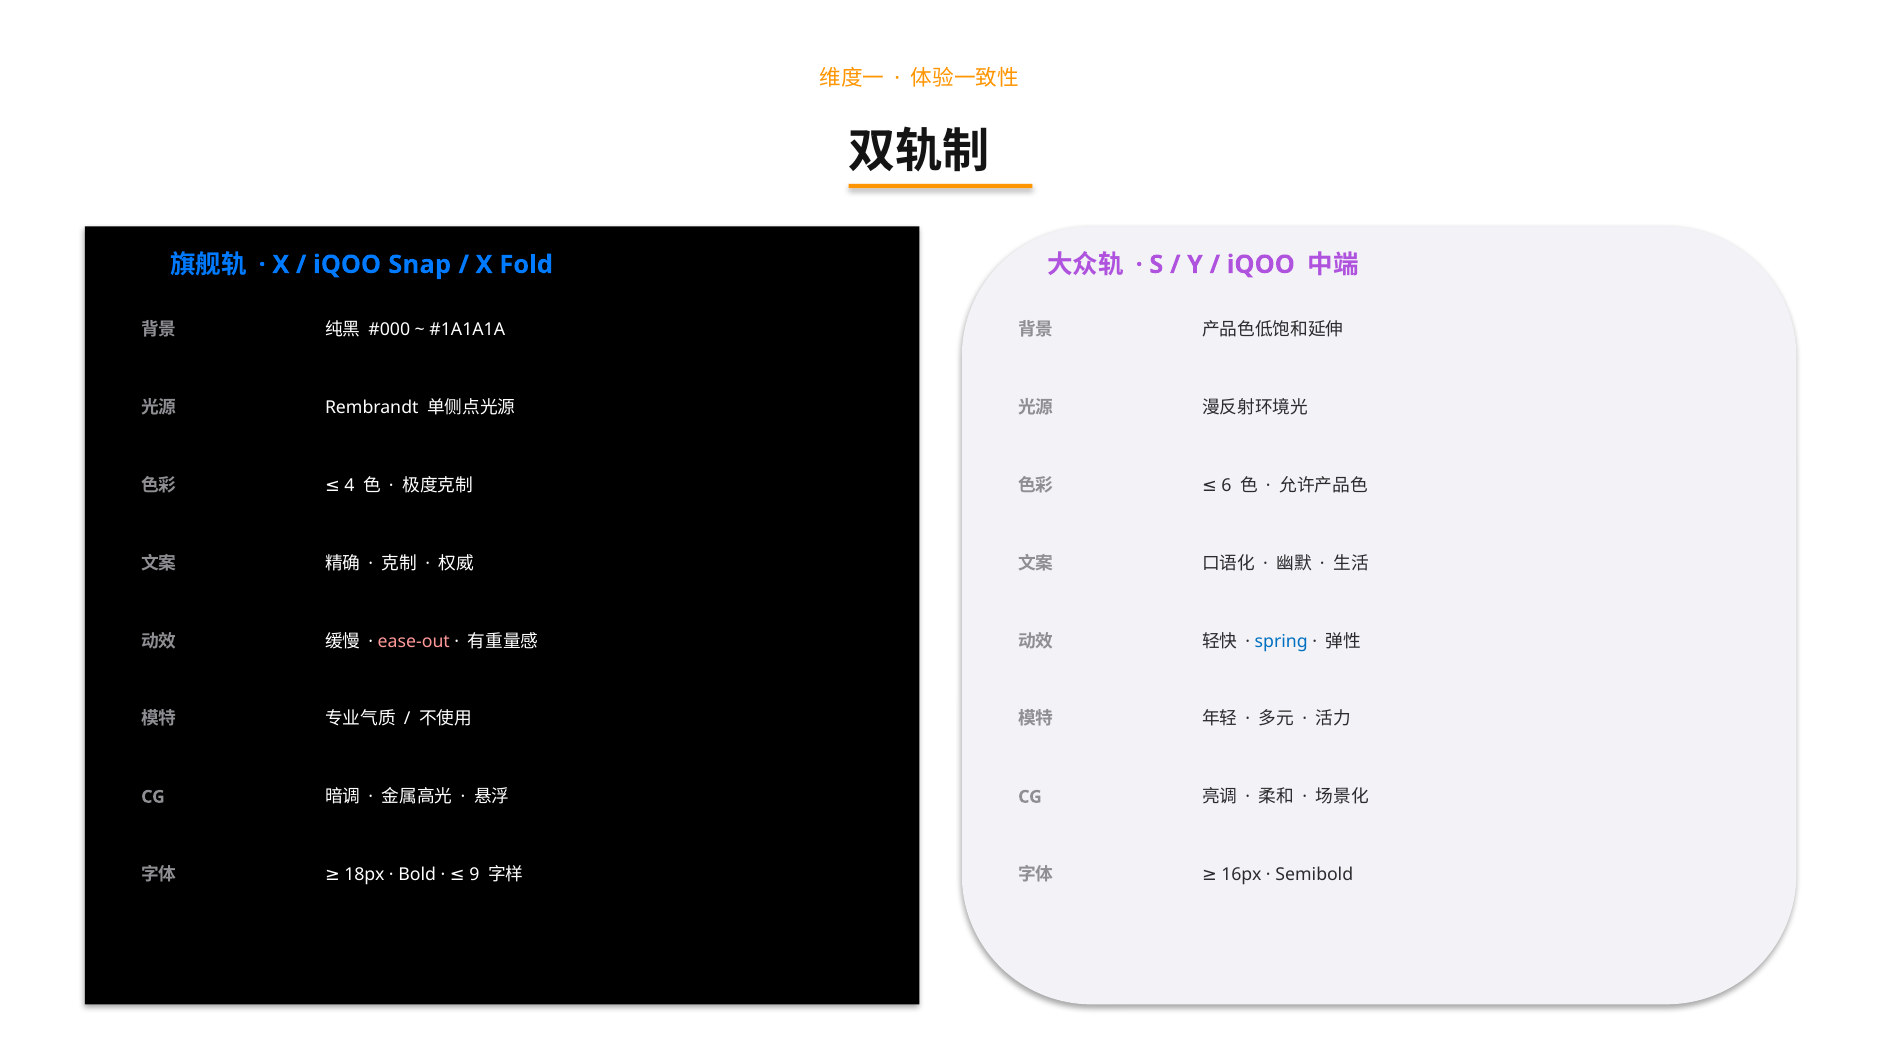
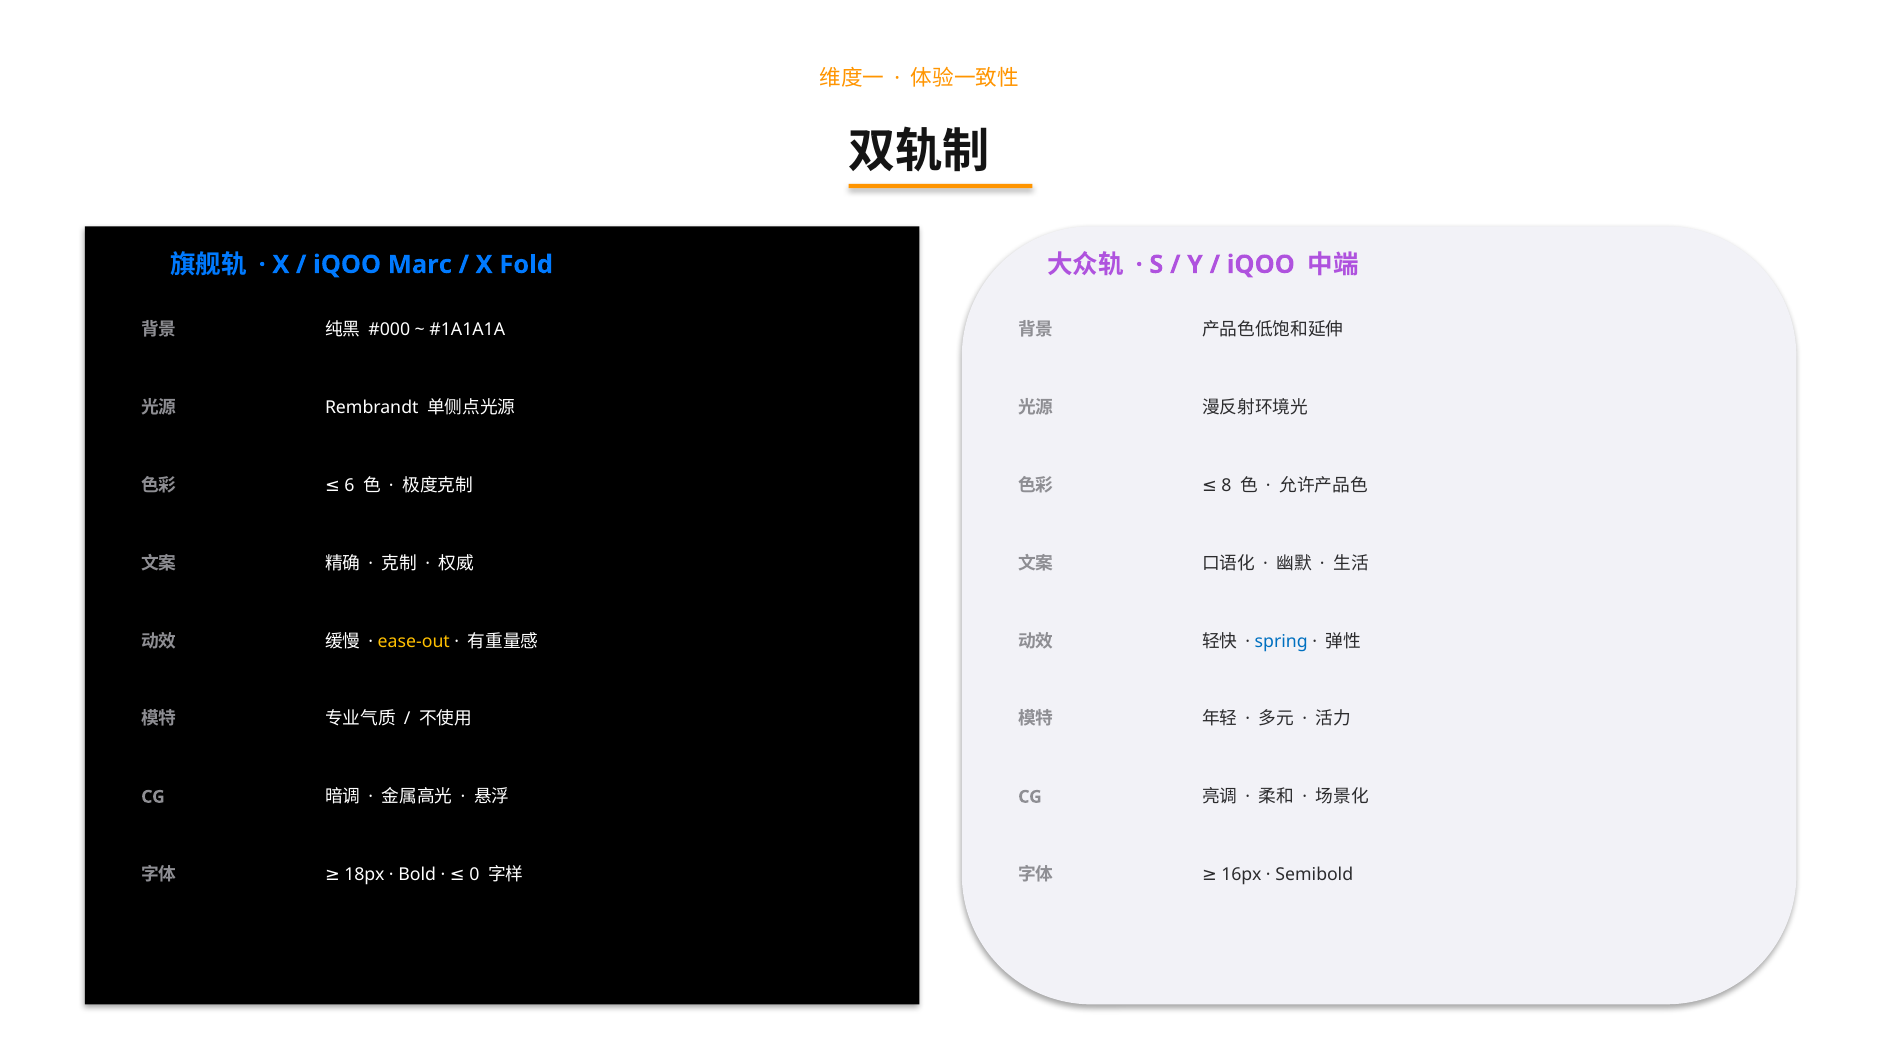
Snap: Snap -> Marc
4: 4 -> 6
6: 6 -> 8
ease-out colour: pink -> yellow
9: 9 -> 0
